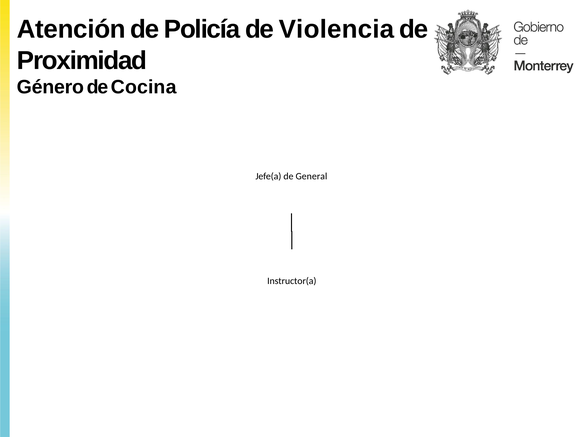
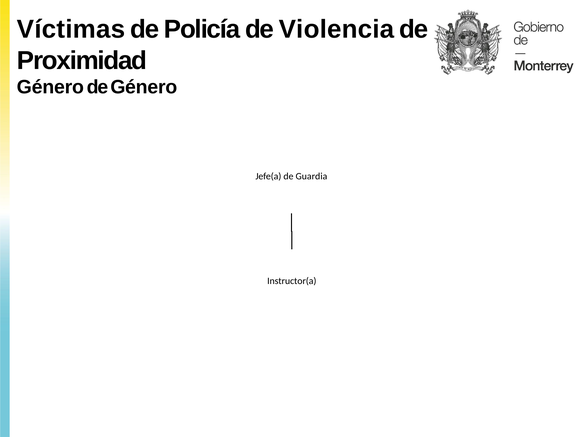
Atención: Atención -> Víctimas
de Cocina: Cocina -> Género
General: General -> Guardia
